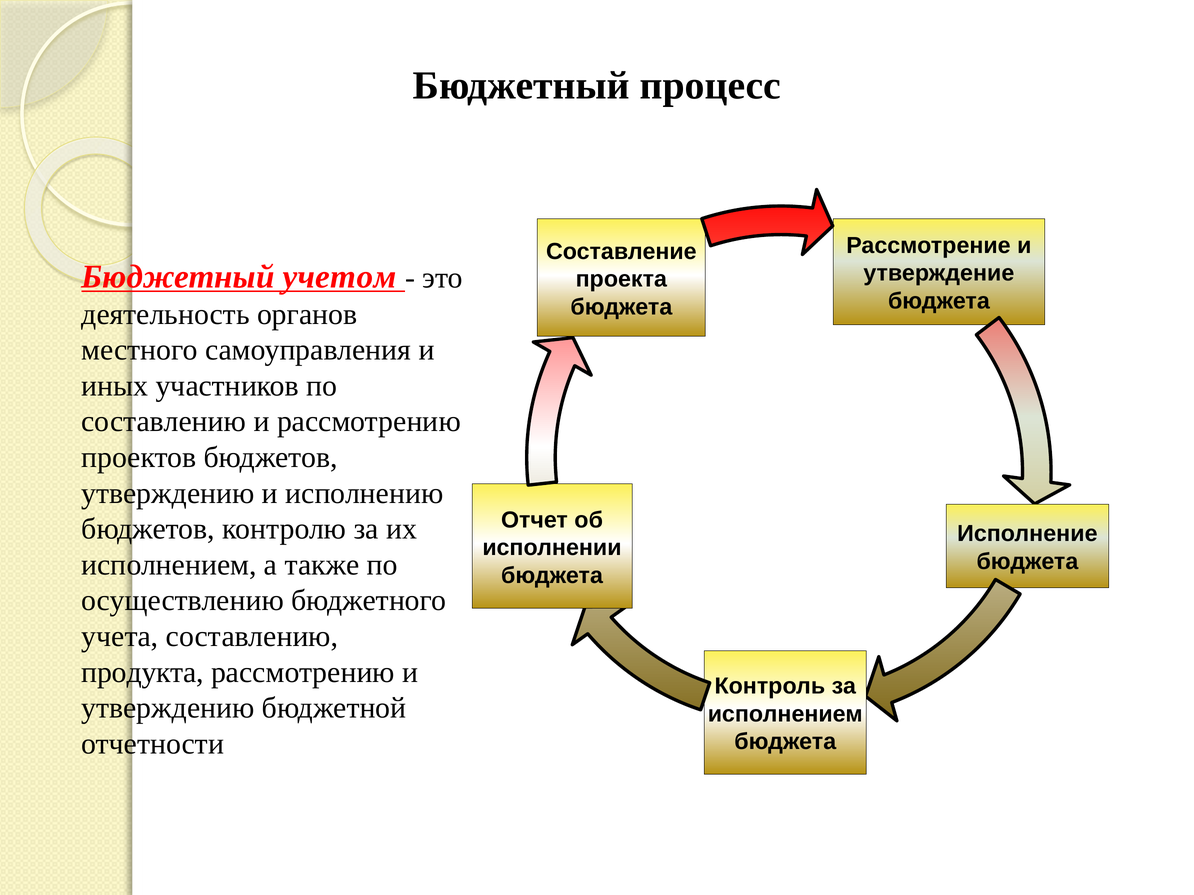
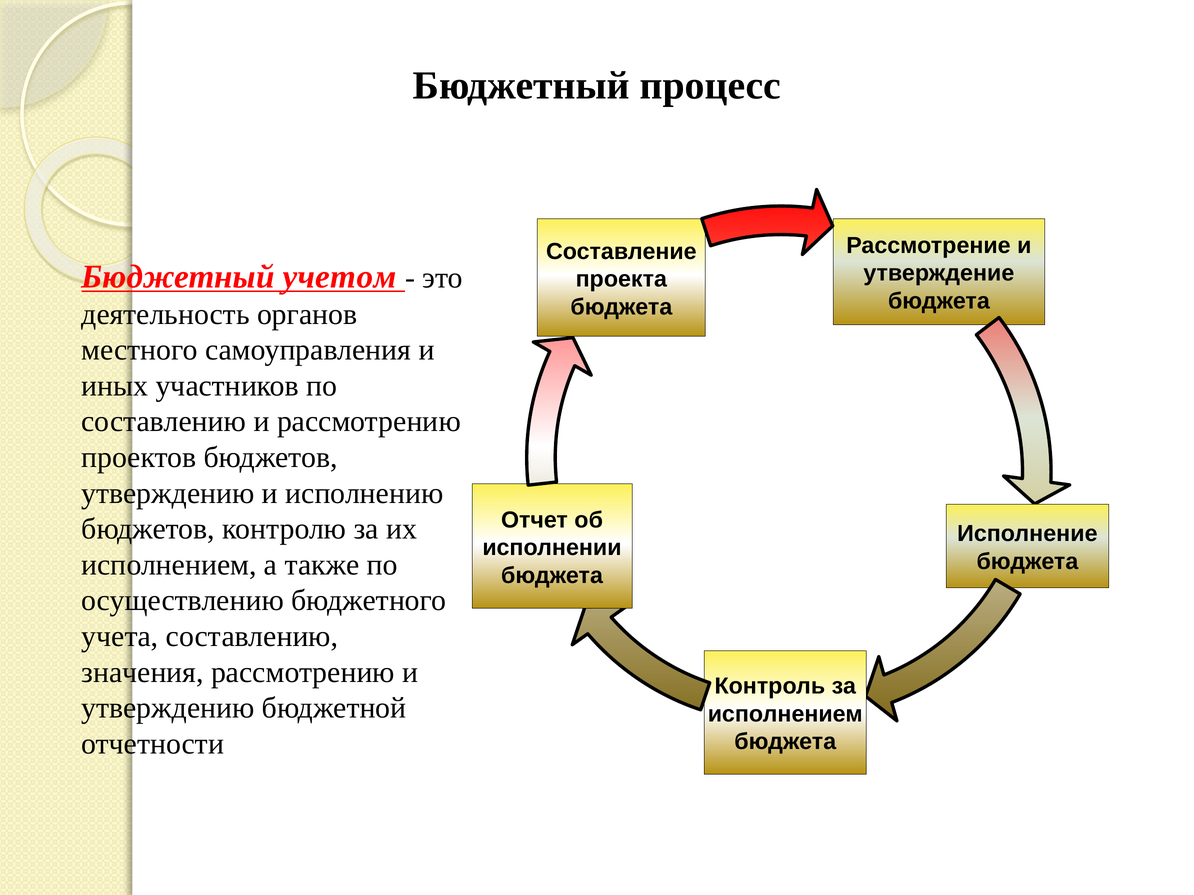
продукта: продукта -> значения
